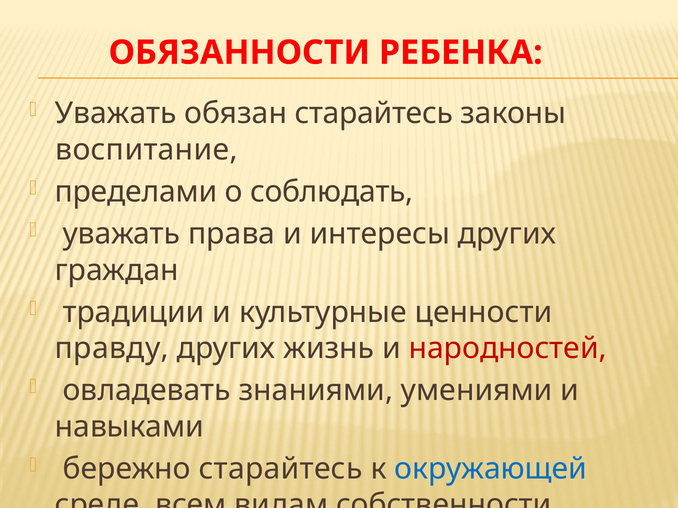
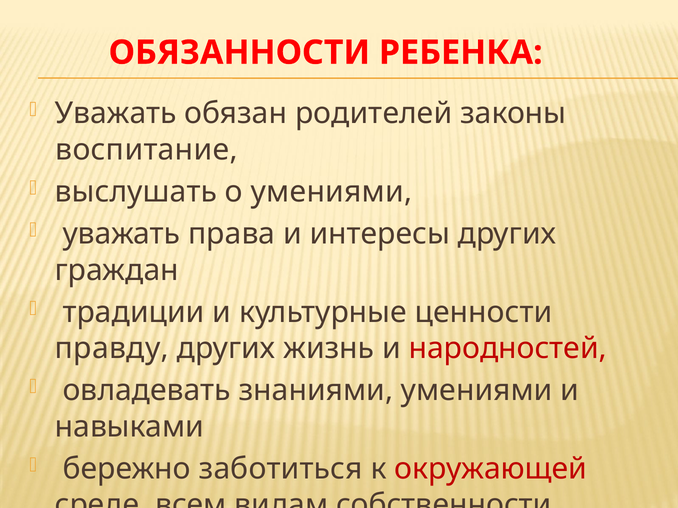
обязан старайтесь: старайтесь -> родителей
пределами: пределами -> выслушать
о соблюдать: соблюдать -> умениями
бережно старайтесь: старайтесь -> заботиться
окружающей colour: blue -> red
